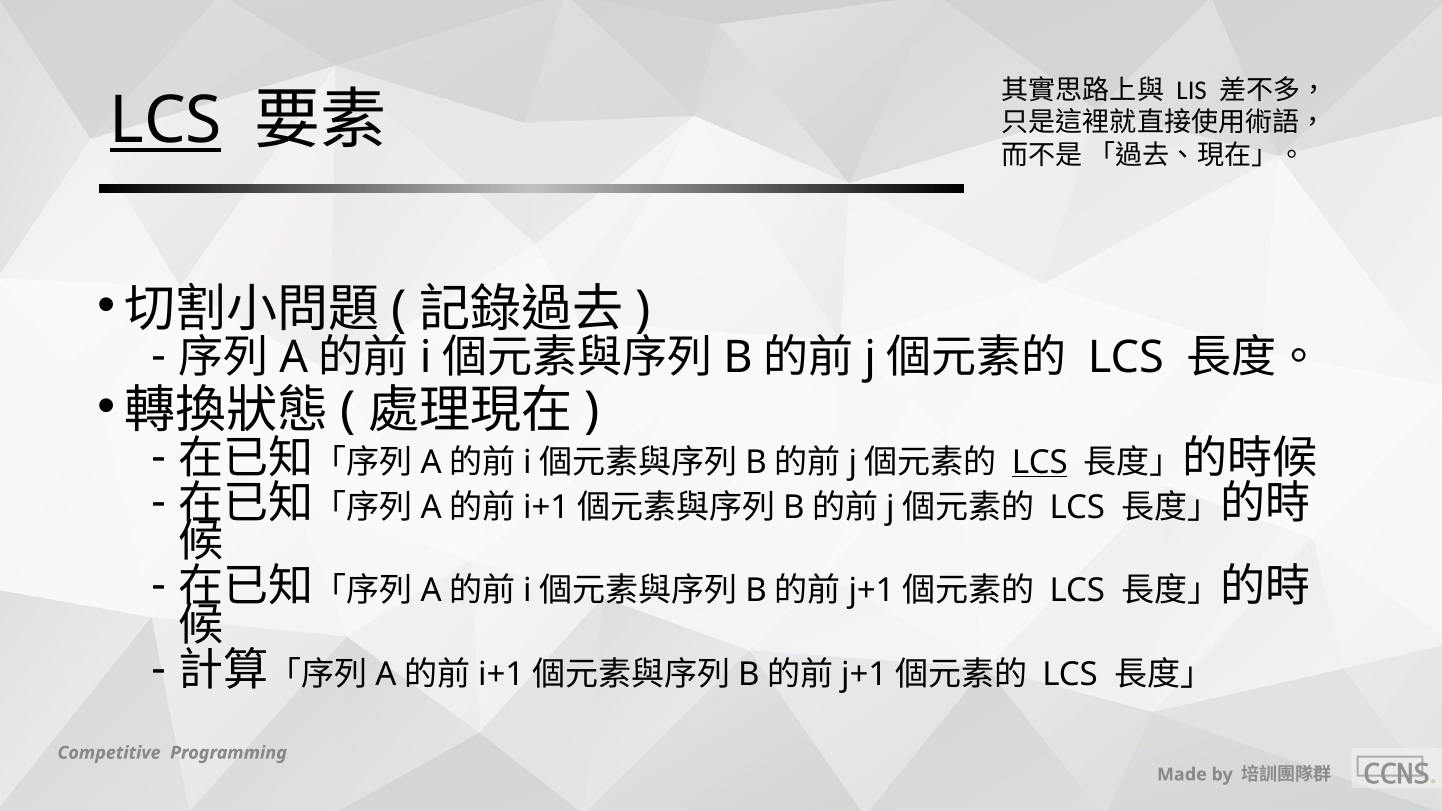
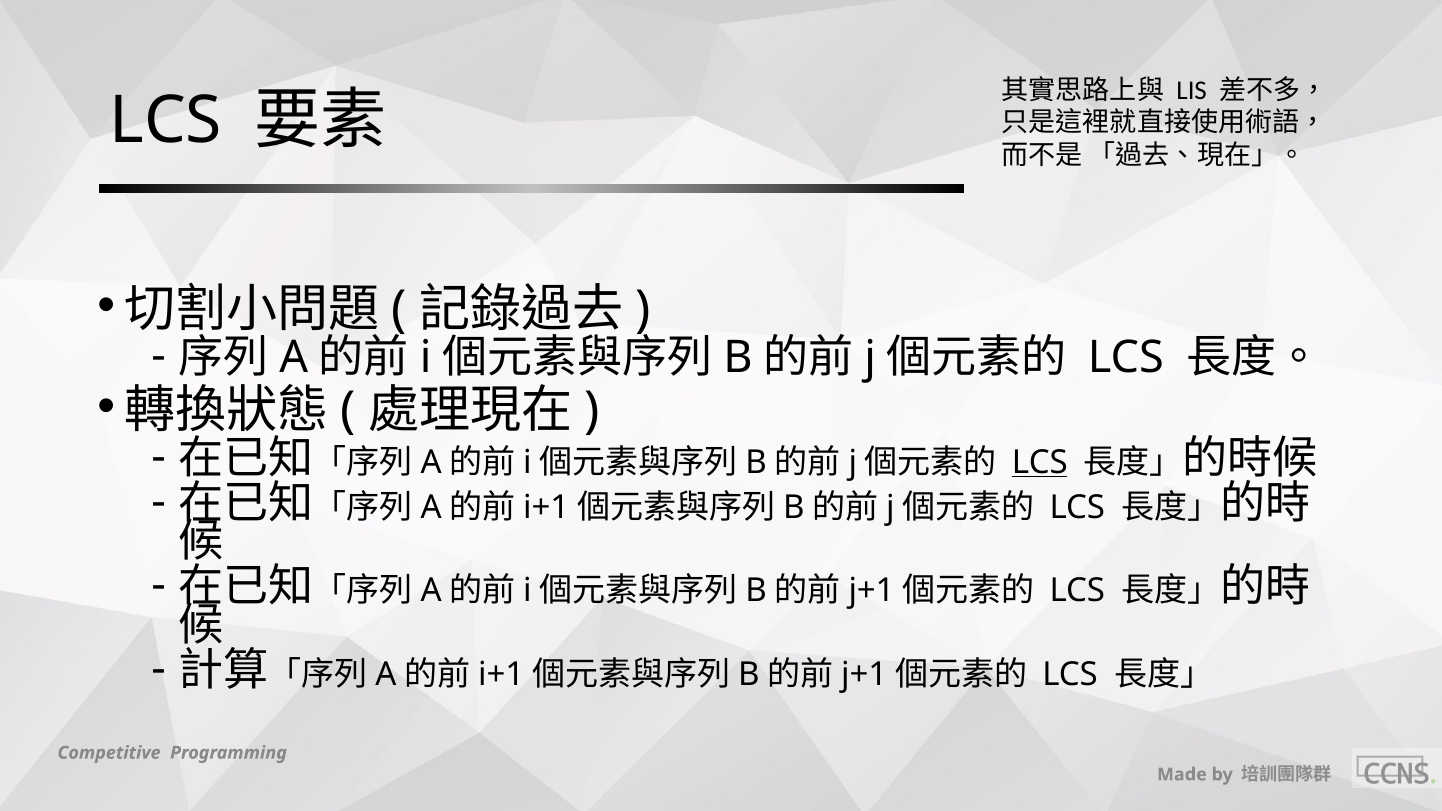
LCS at (166, 121) underline: present -> none
